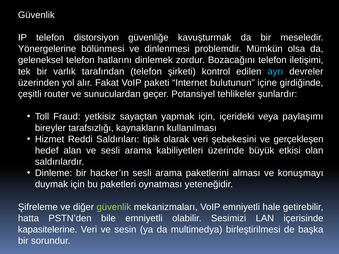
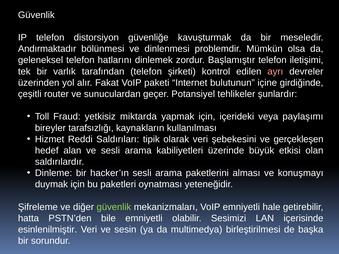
Yönergelerine: Yönergelerine -> Andırmaktadır
Bozacağını: Bozacağını -> Başlamıştır
ayrı colour: light blue -> pink
sayaçtan: sayaçtan -> miktarda
kapasitelerine: kapasitelerine -> esinlenilmiştir
